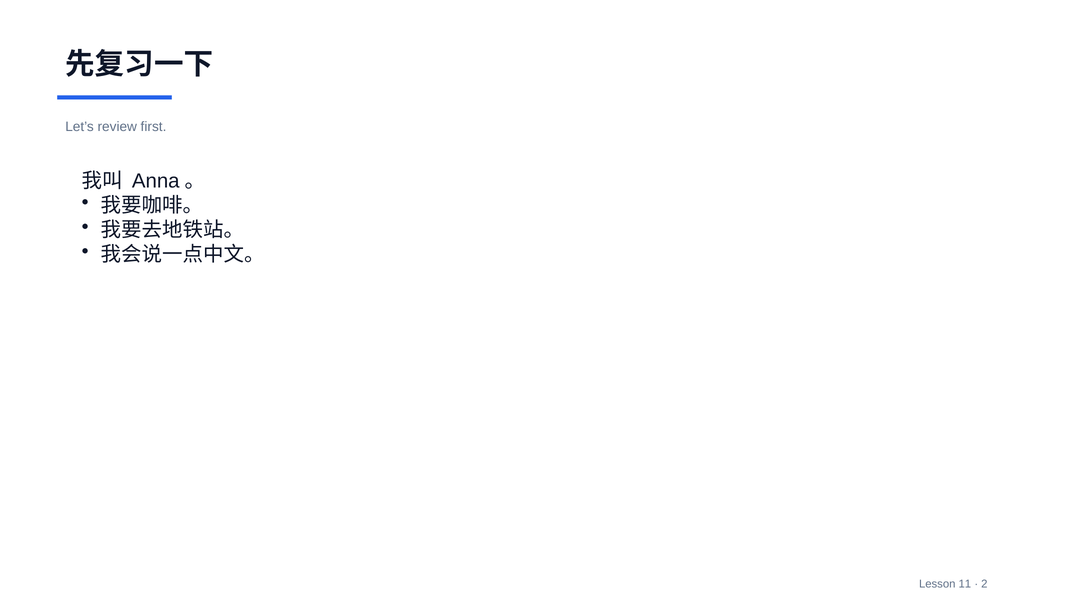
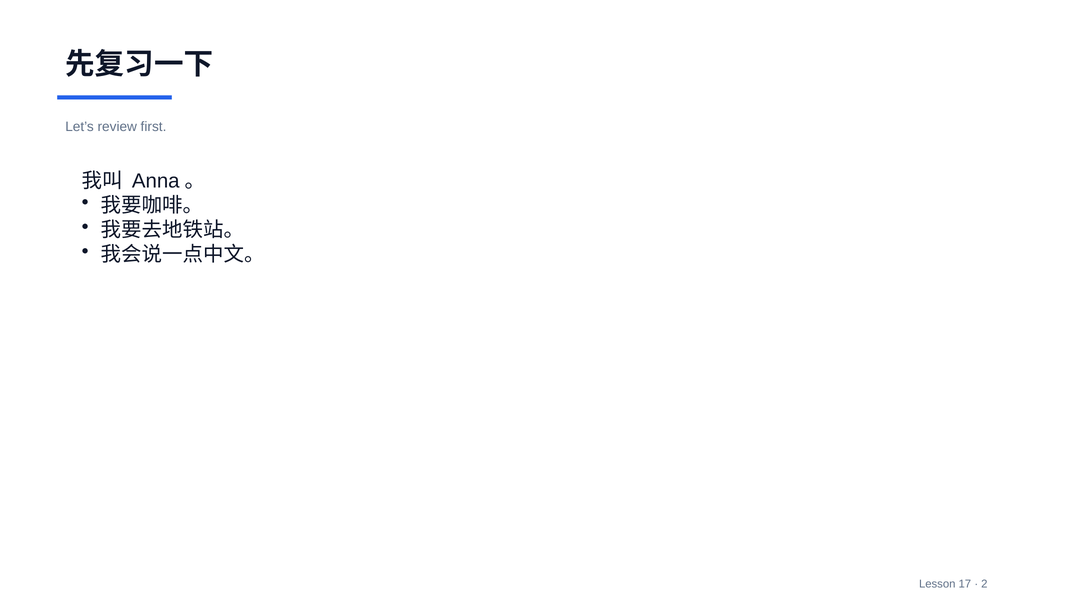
11: 11 -> 17
